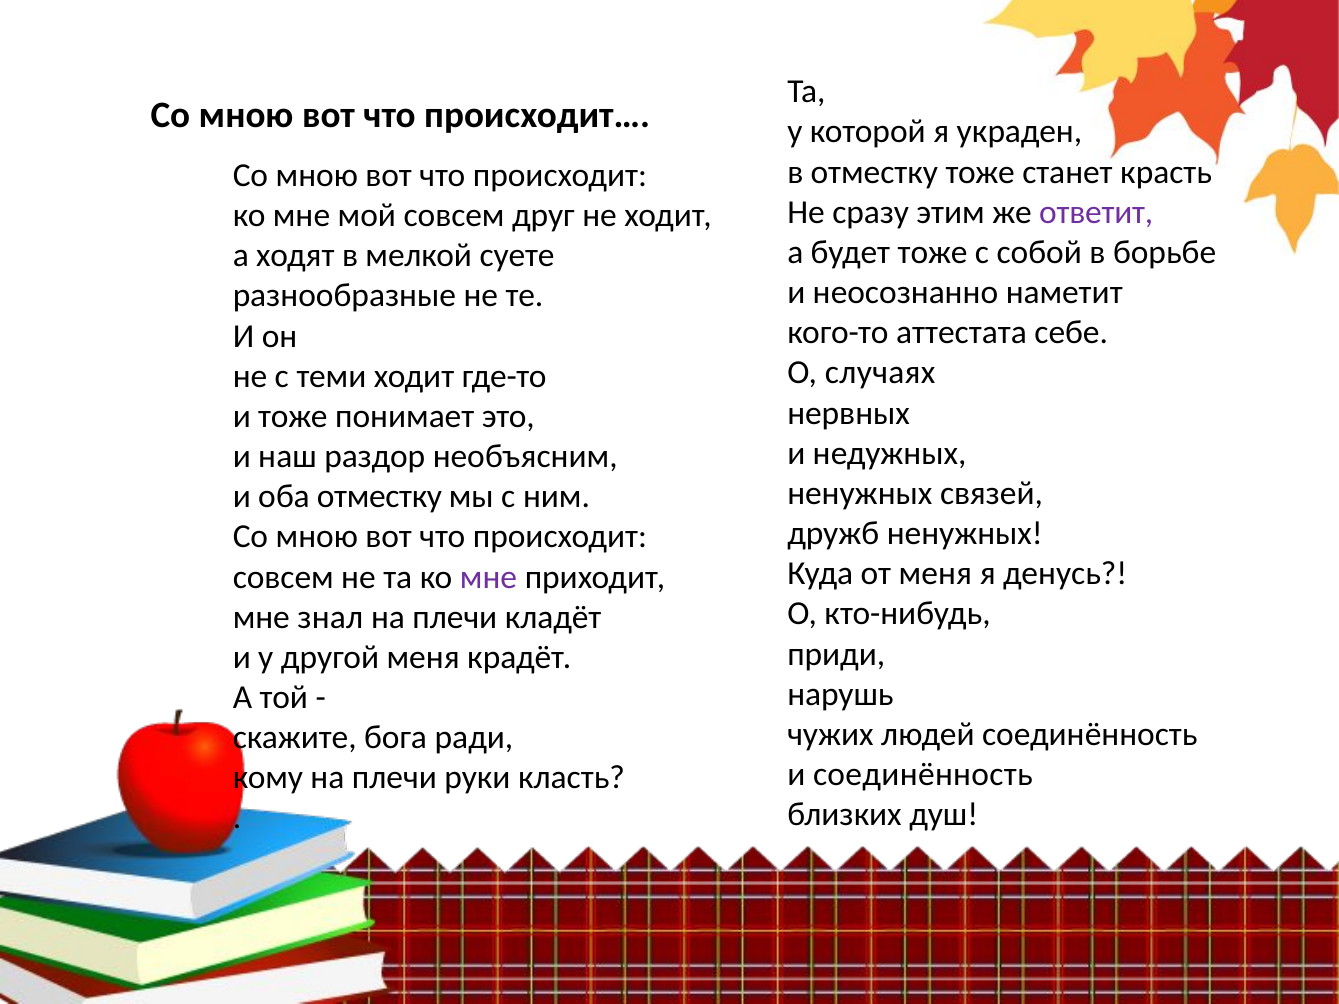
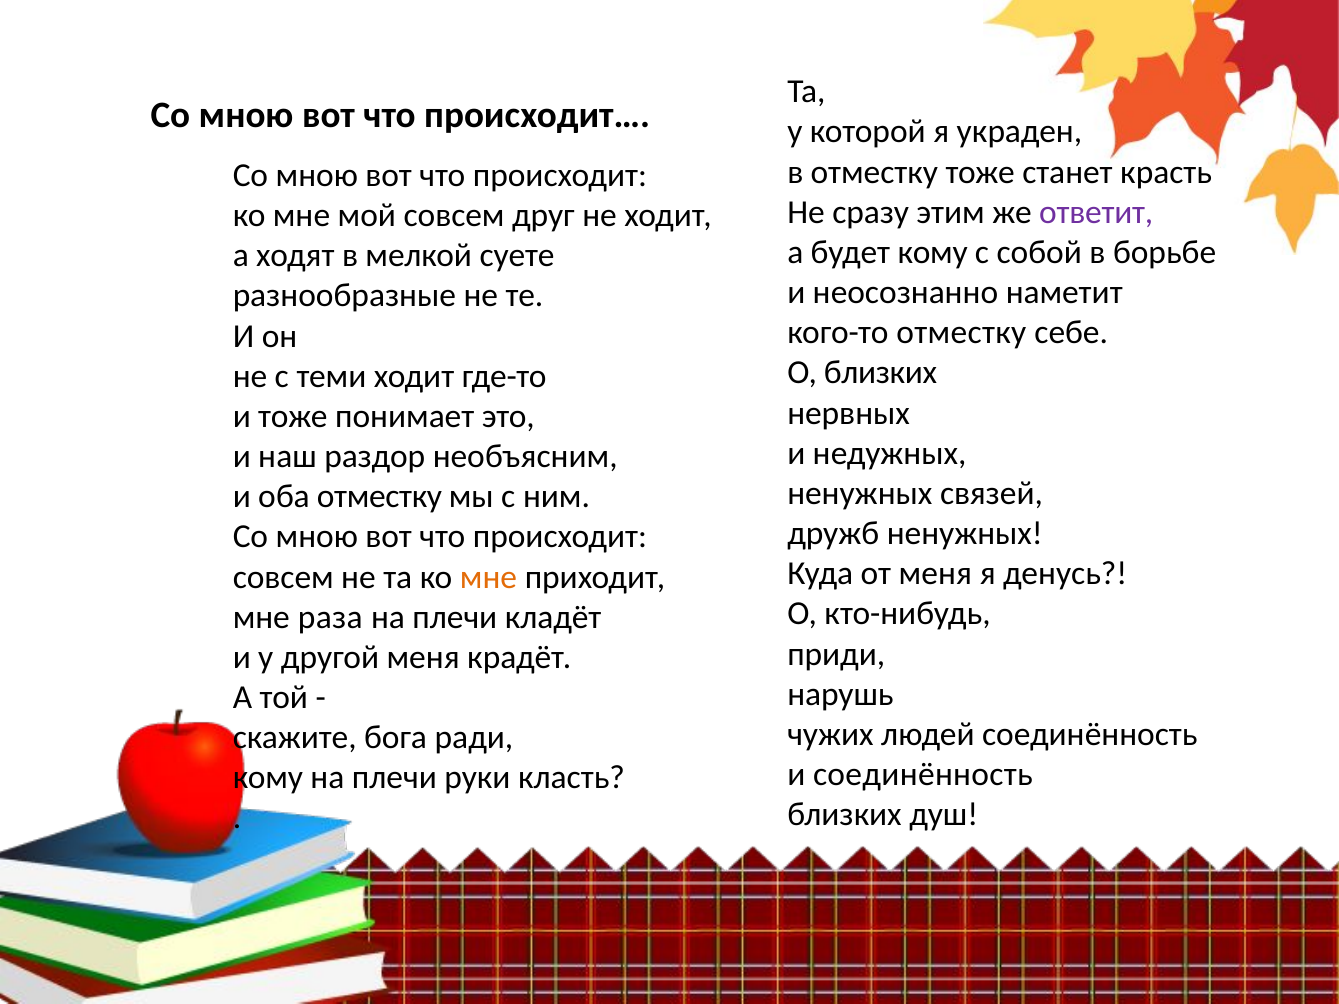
будет тоже: тоже -> кому
кого-то аттестата: аттестата -> отместку
О случаях: случаях -> близких
мне at (489, 577) colour: purple -> orange
знал: знал -> раза
